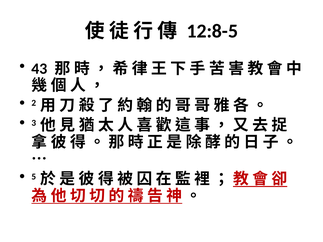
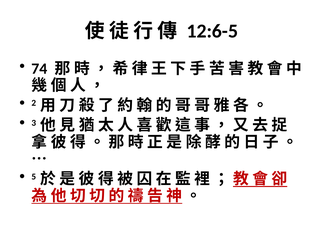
12:8-5: 12:8-5 -> 12:6-5
43: 43 -> 74
